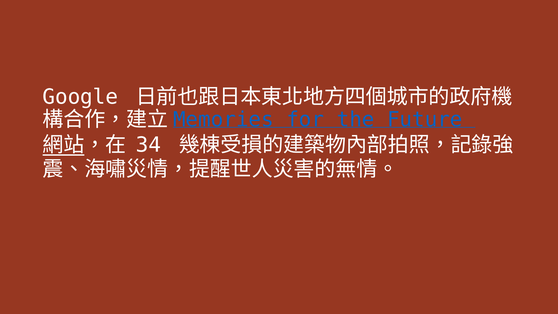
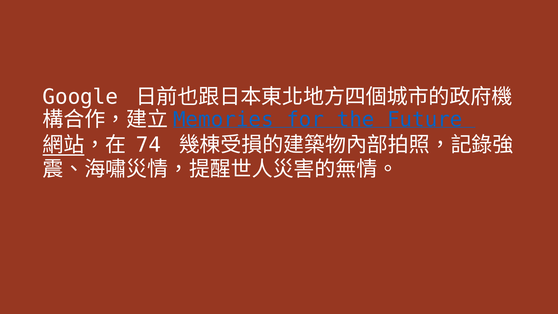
34: 34 -> 74
